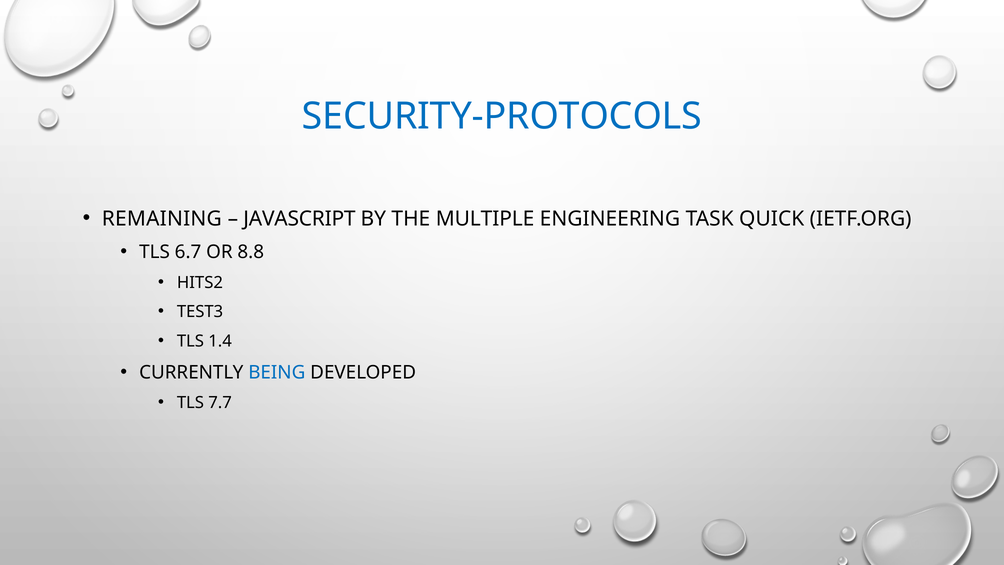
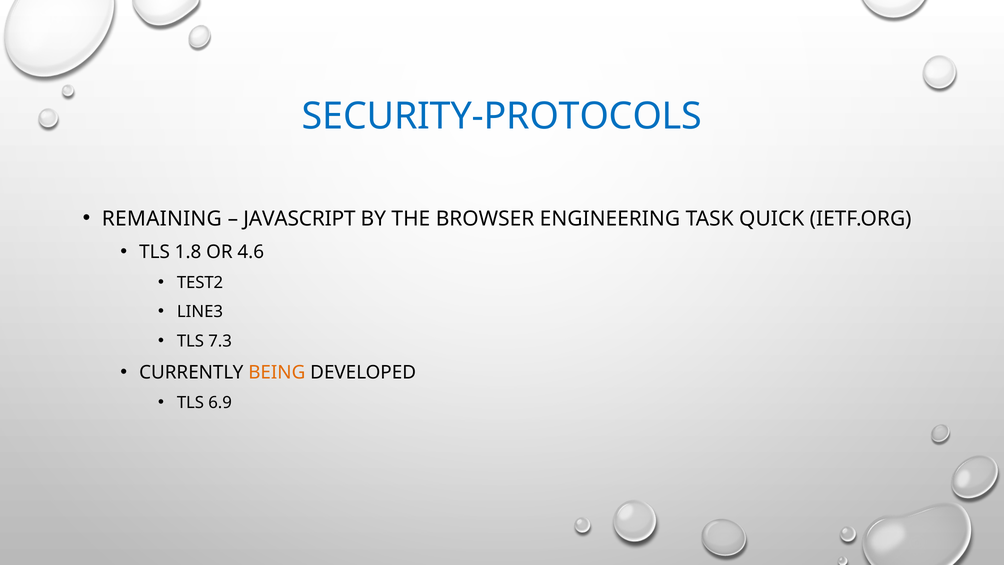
MULTIPLE: MULTIPLE -> BROWSER
6.7: 6.7 -> 1.8
8.8: 8.8 -> 4.6
HITS2: HITS2 -> TEST2
TEST3: TEST3 -> LINE3
1.4: 1.4 -> 7.3
BEING colour: blue -> orange
7.7: 7.7 -> 6.9
